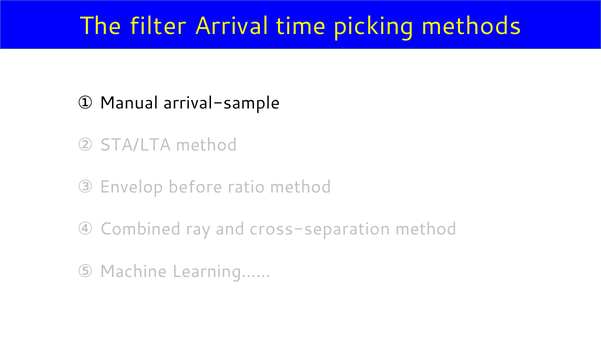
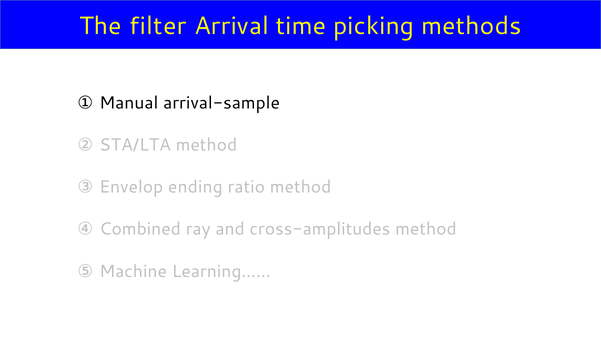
before: before -> ending
cross-separation: cross-separation -> cross-amplitudes
